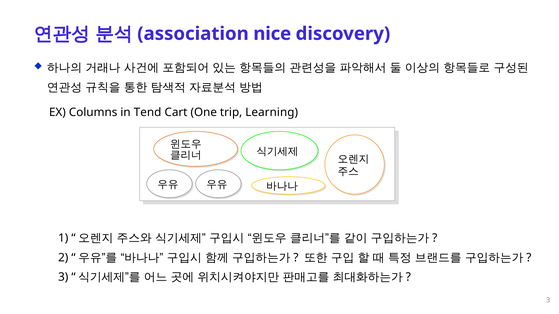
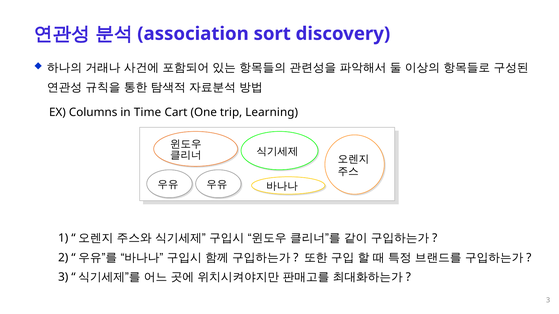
nice: nice -> sort
Tend: Tend -> Time
